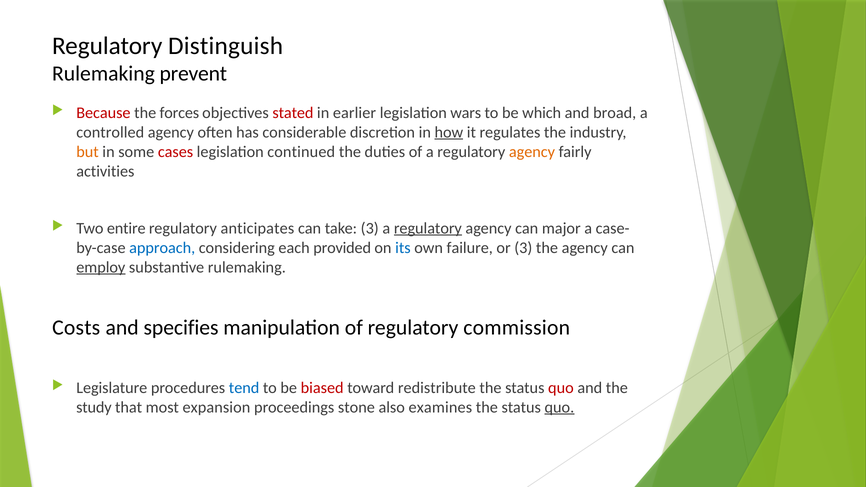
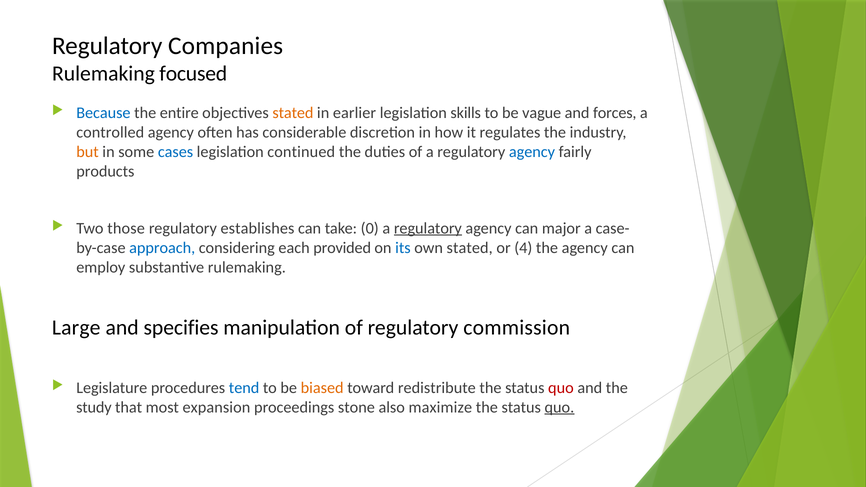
Distinguish: Distinguish -> Companies
prevent: prevent -> focused
Because colour: red -> blue
forces: forces -> entire
stated at (293, 113) colour: red -> orange
wars: wars -> skills
which: which -> vague
broad: broad -> forces
how underline: present -> none
cases colour: red -> blue
agency at (532, 152) colour: orange -> blue
activities: activities -> products
entire: entire -> those
anticipates: anticipates -> establishes
take 3: 3 -> 0
own failure: failure -> stated
or 3: 3 -> 4
employ underline: present -> none
Costs: Costs -> Large
biased colour: red -> orange
examines: examines -> maximize
